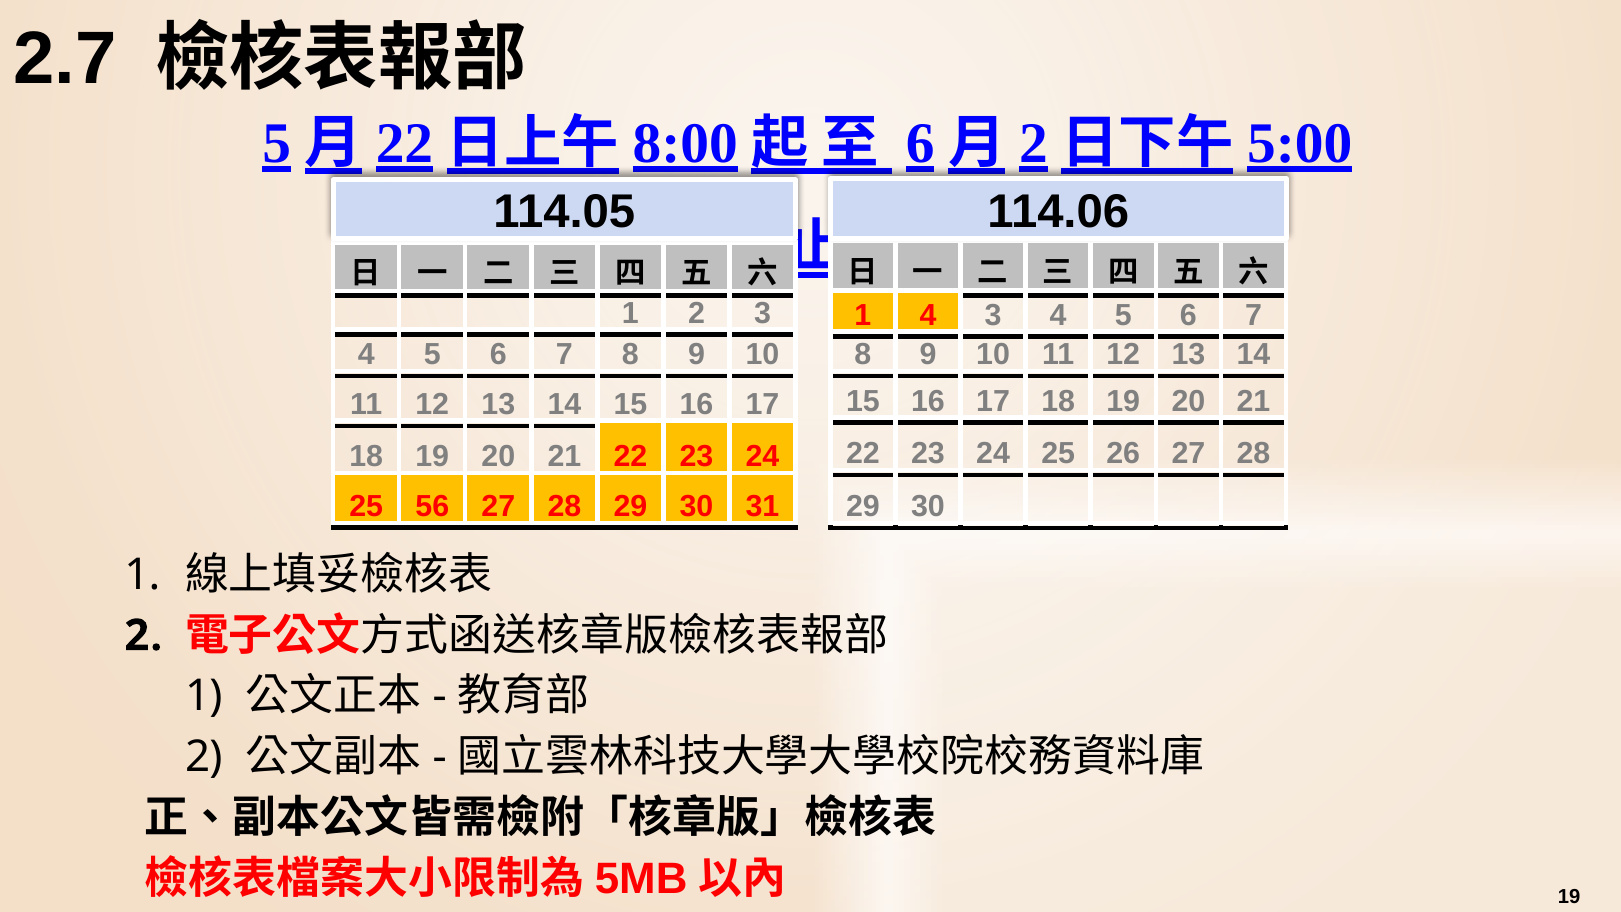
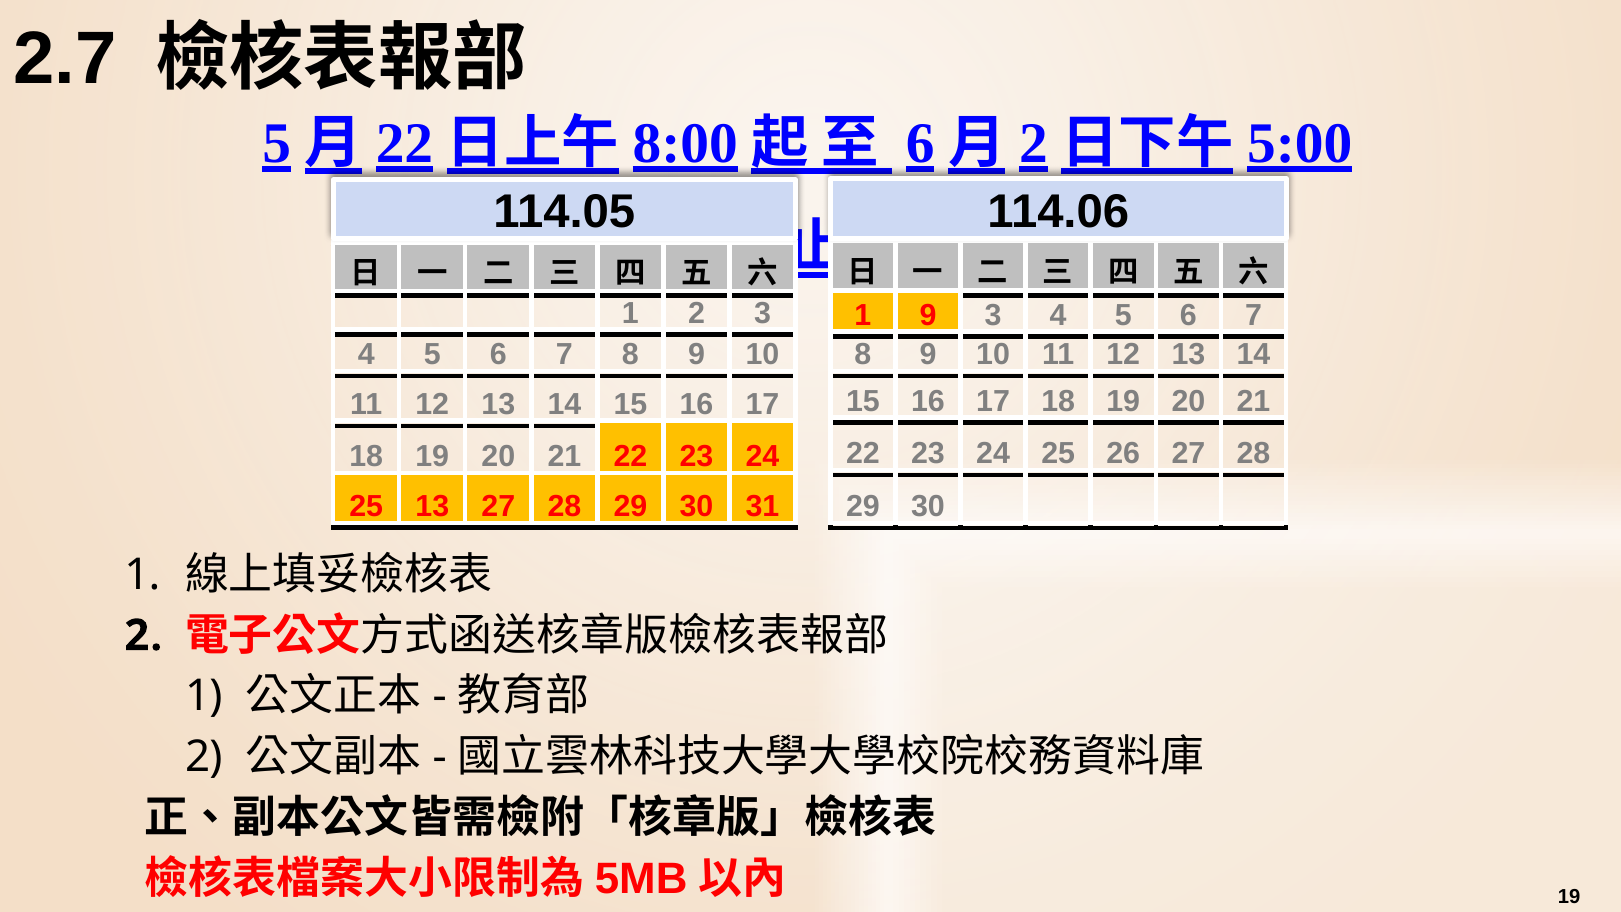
1 4: 4 -> 9
25 56: 56 -> 13
